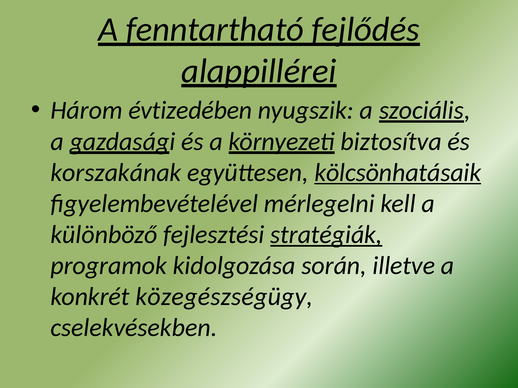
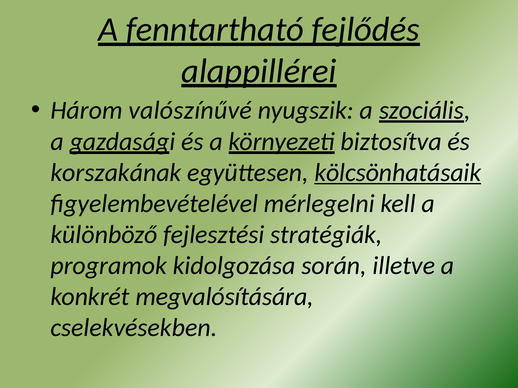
évtizedében: évtizedében -> valószínűvé
stratégiák underline: present -> none
közegészségügy: közegészségügy -> megvalósítására
